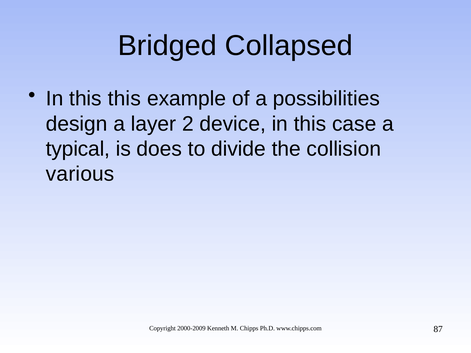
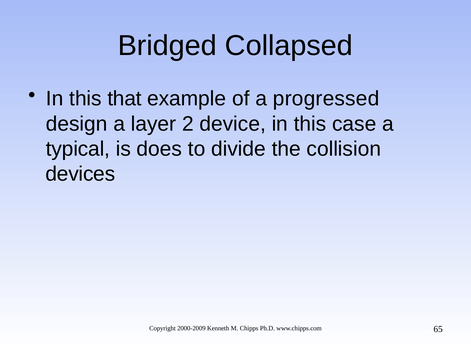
this this: this -> that
possibilities: possibilities -> progressed
various: various -> devices
87: 87 -> 65
